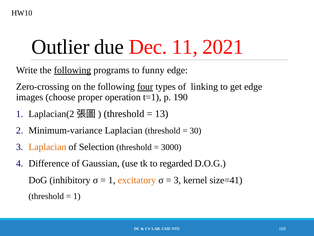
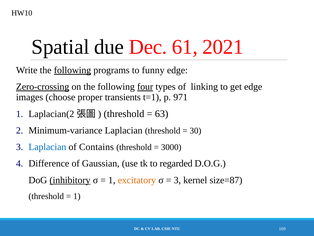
Outlier: Outlier -> Spatial
11: 11 -> 61
Zero-crossing underline: none -> present
operation: operation -> transients
190: 190 -> 971
13: 13 -> 63
Laplacian at (47, 147) colour: orange -> blue
Selection: Selection -> Contains
inhibitory underline: none -> present
size=41: size=41 -> size=87
